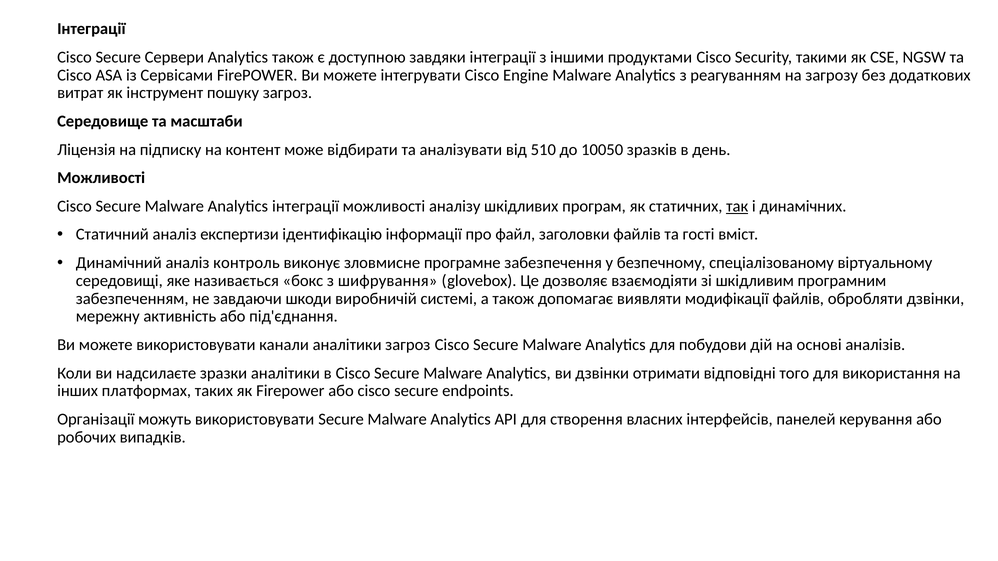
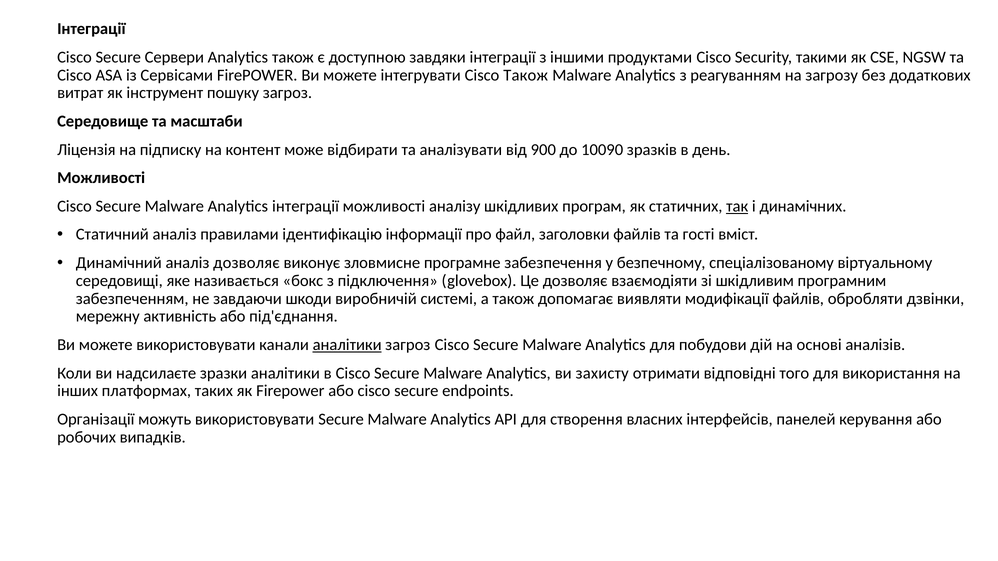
Cisco Engine: Engine -> Також
510: 510 -> 900
10050: 10050 -> 10090
експертизи: експертизи -> правилами
аналіз контроль: контроль -> дозволяє
шифрування: шифрування -> підключення
аналітики at (347, 345) underline: none -> present
ви дзвінки: дзвінки -> захисту
